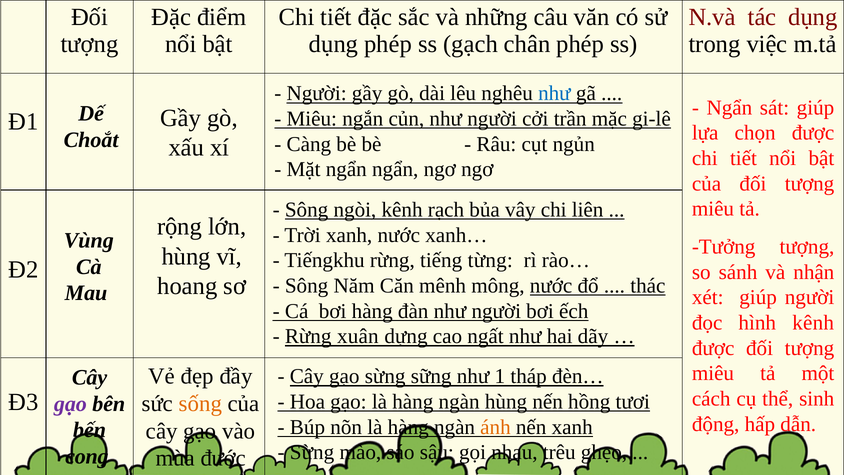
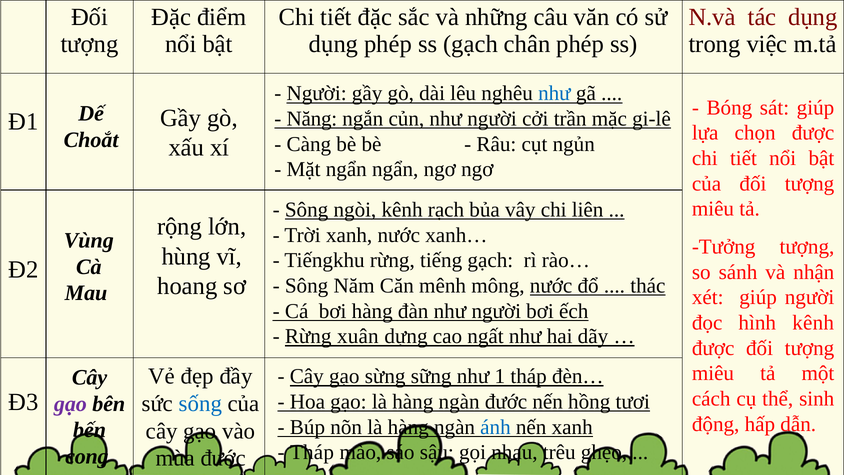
Ngẩn at (729, 108): Ngẩn -> Bóng
Miêu at (312, 119): Miêu -> Năng
tiếng từng: từng -> gạch
ngàn hùng: hùng -> đước
sống colour: orange -> blue
ánh colour: orange -> blue
Sừng at (312, 452): Sừng -> Tháp
